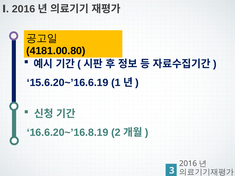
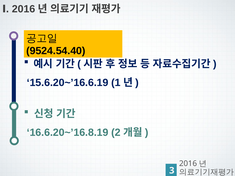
4181.00.80: 4181.00.80 -> 9524.54.40
